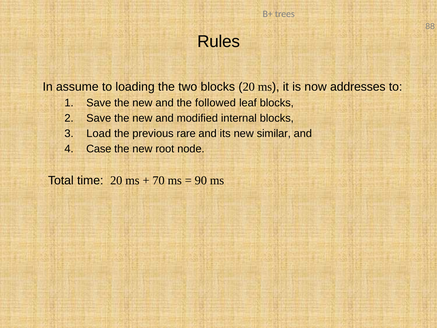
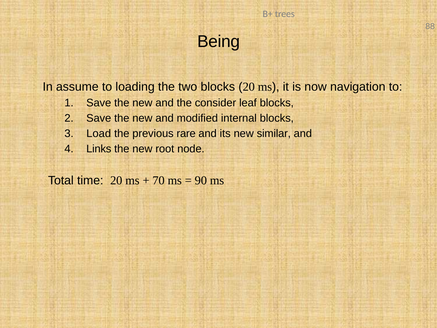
Rules: Rules -> Being
addresses: addresses -> navigation
followed: followed -> consider
Case: Case -> Links
